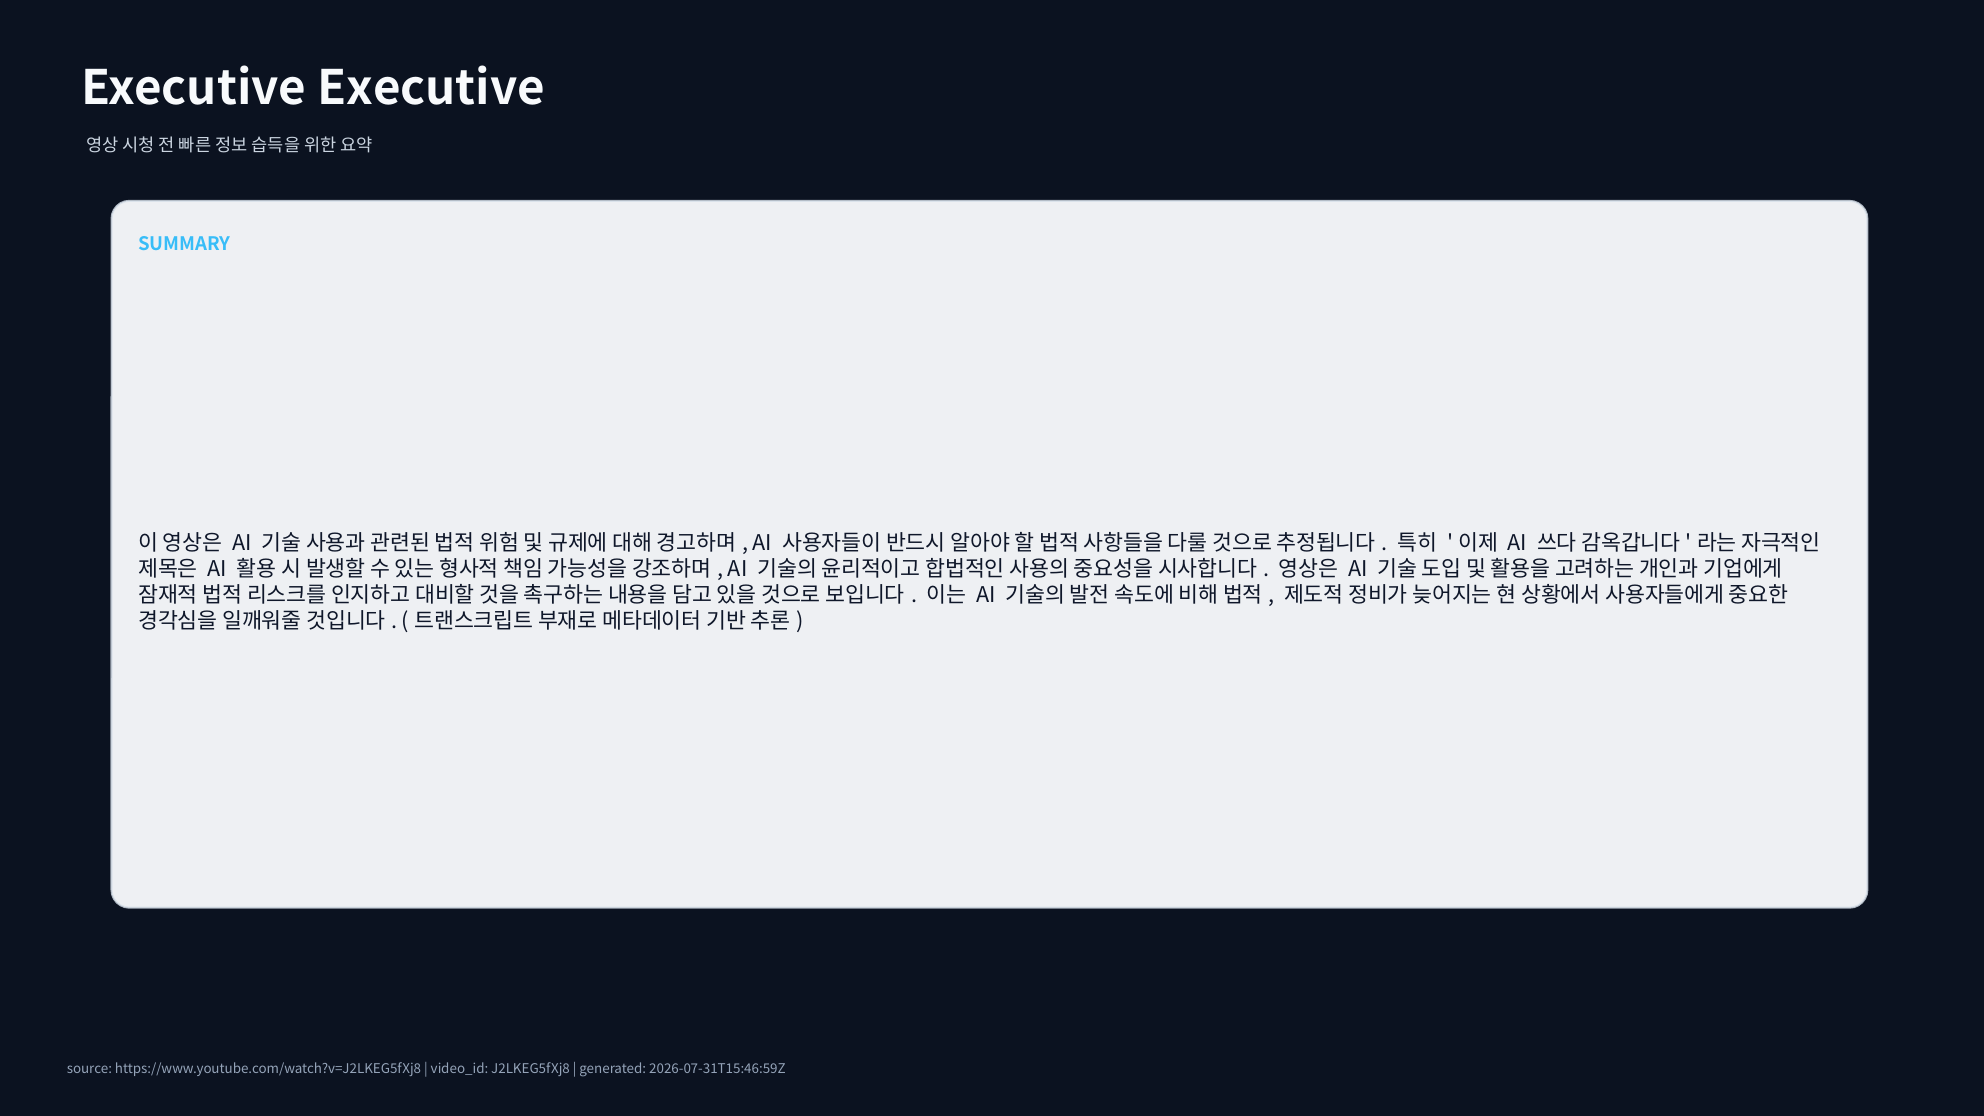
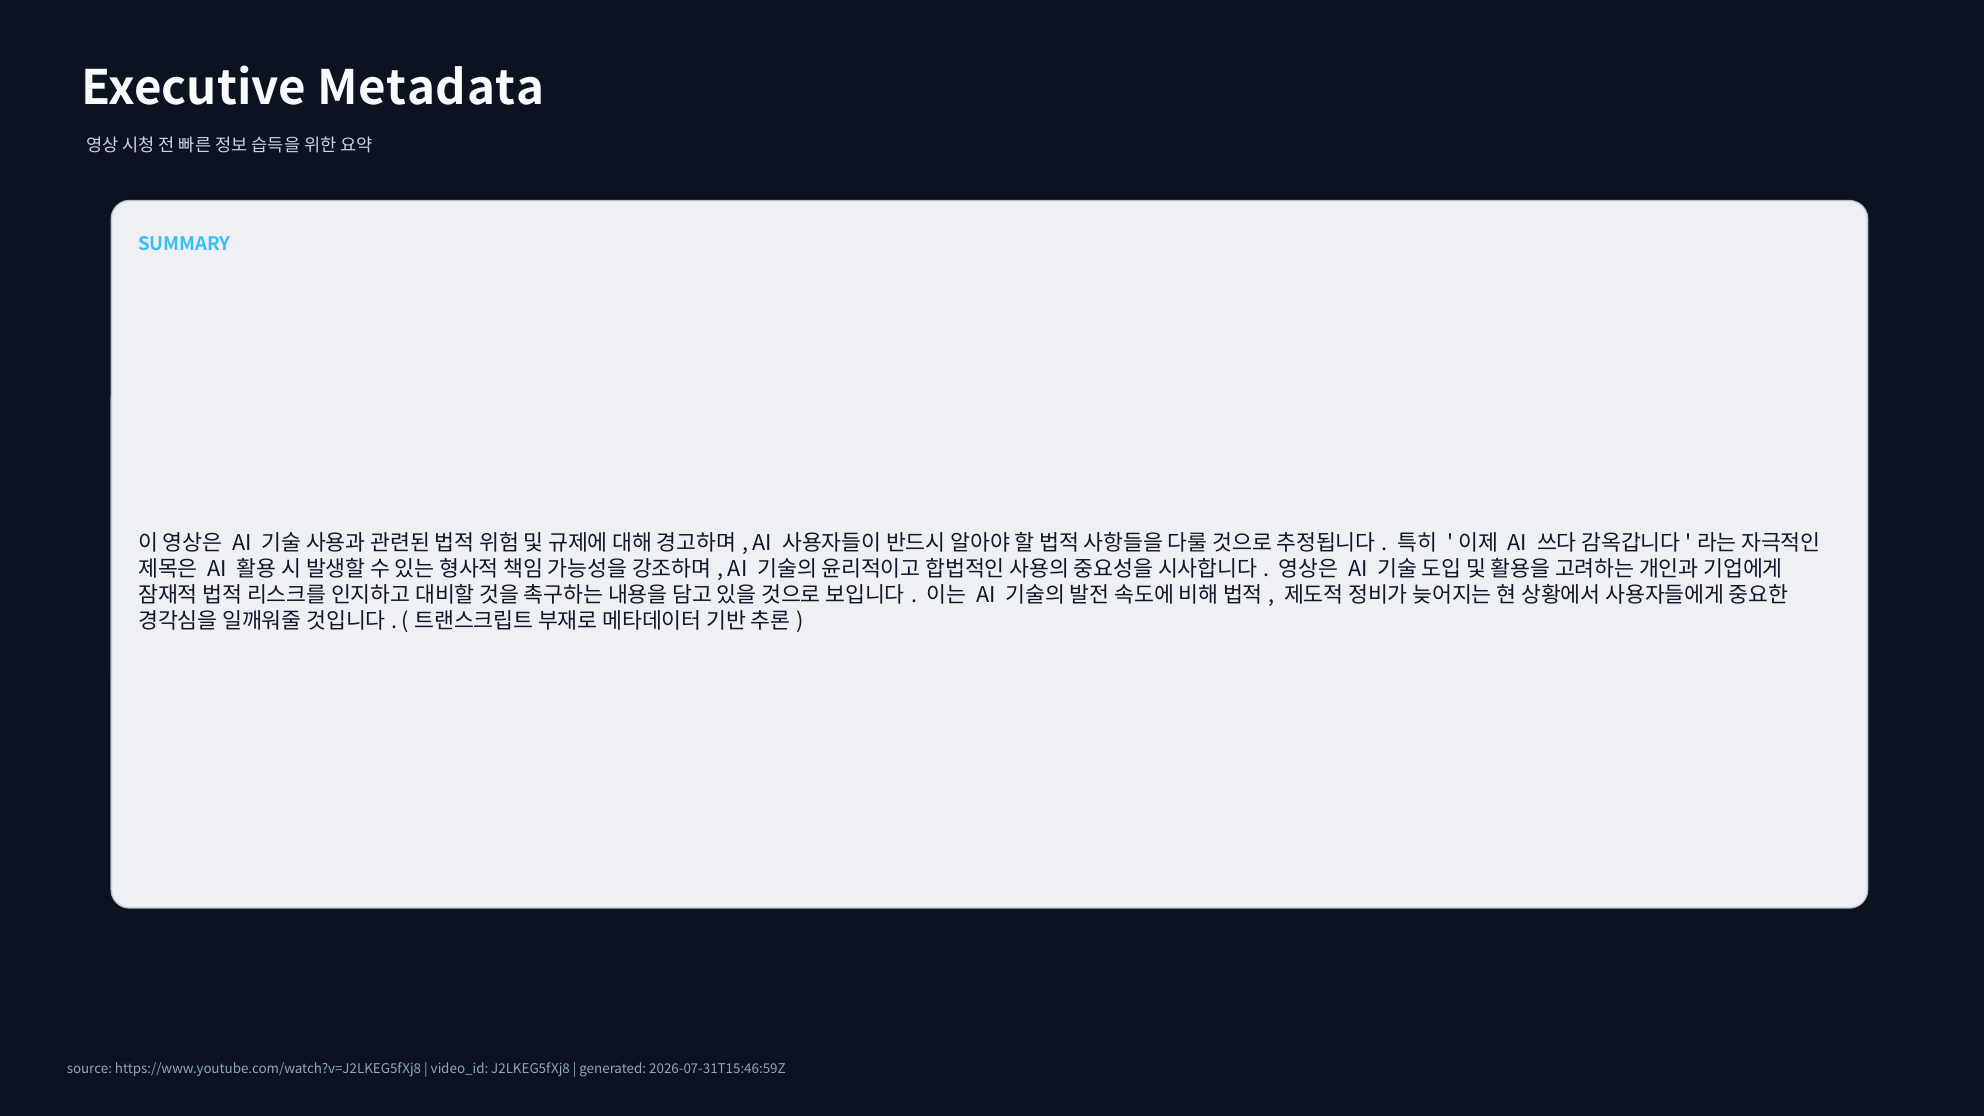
Executive Executive: Executive -> Metadata
